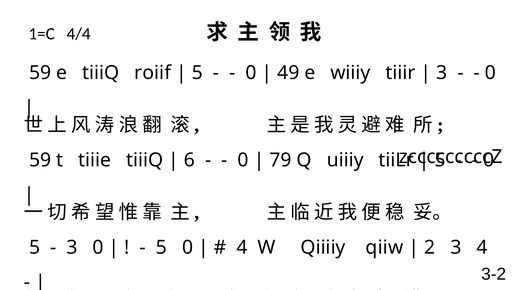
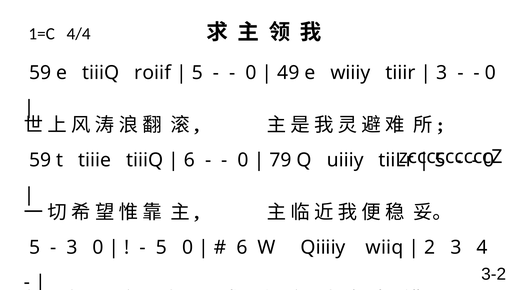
4 at (242, 248): 4 -> 6
qiiw: qiiw -> wiiq
